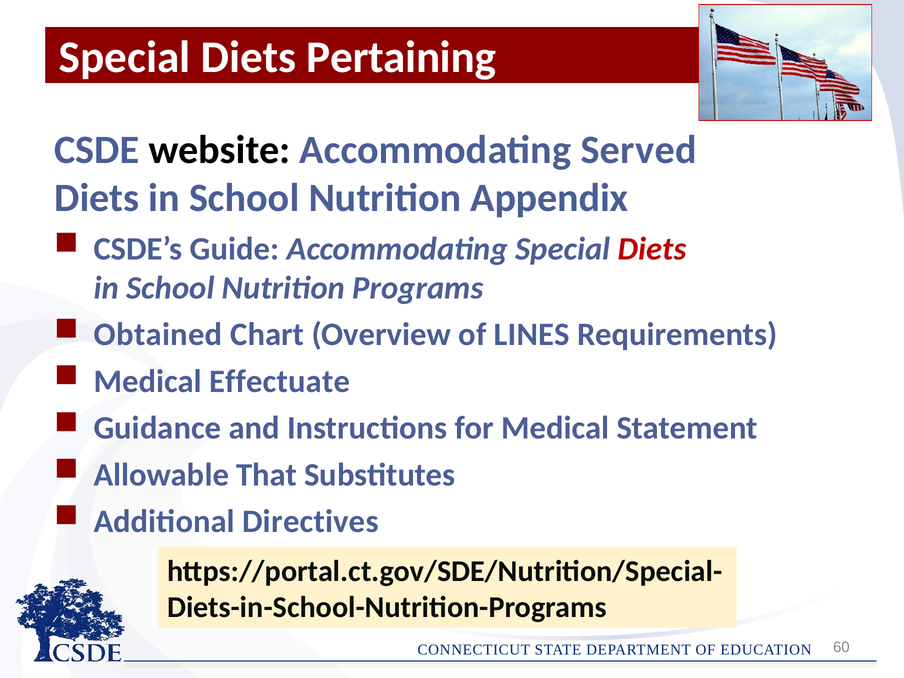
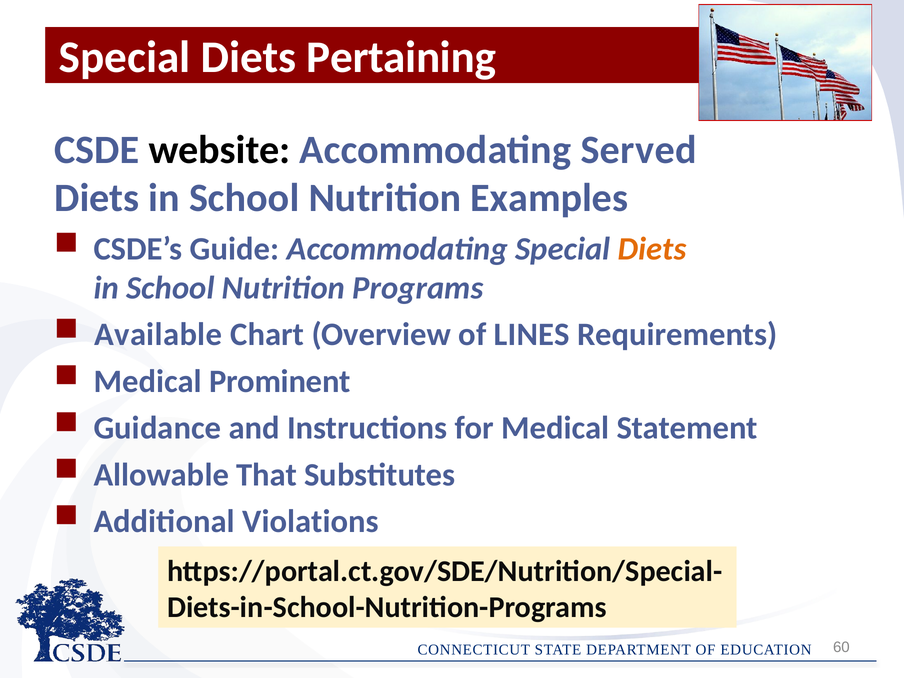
Appendix: Appendix -> Examples
Diets at (652, 249) colour: red -> orange
Obtained: Obtained -> Available
Effectuate: Effectuate -> Prominent
Directives: Directives -> Violations
